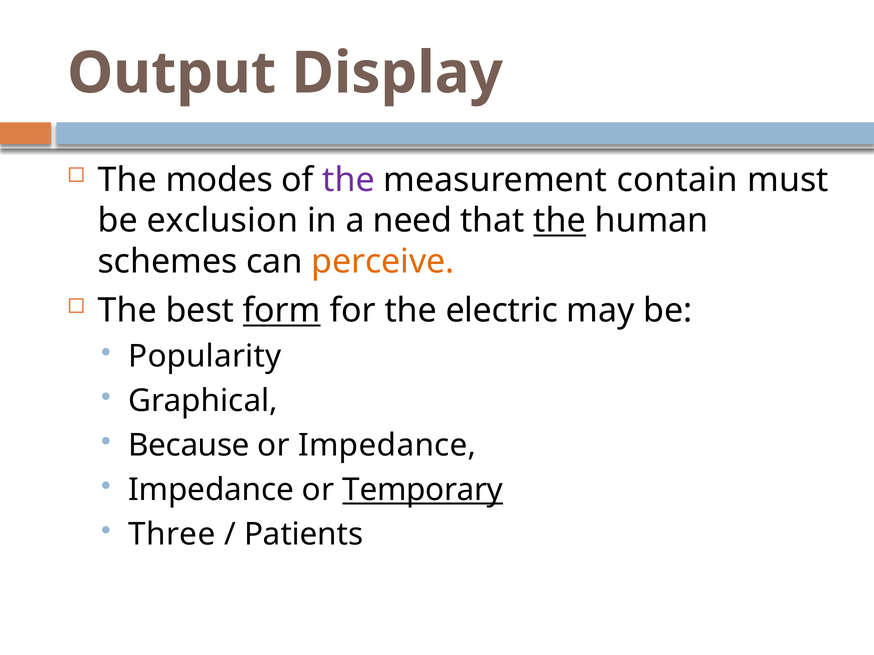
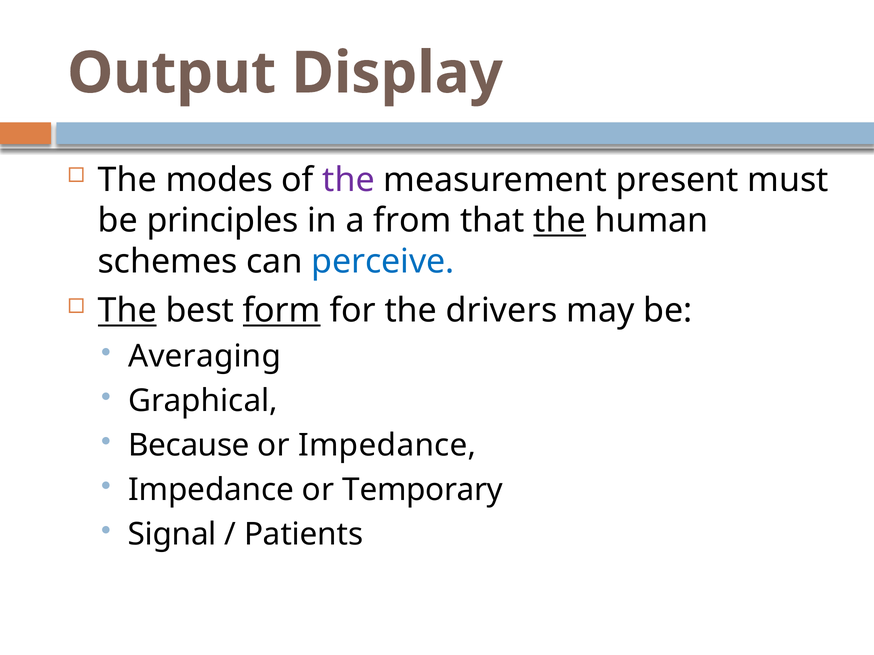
contain: contain -> present
exclusion: exclusion -> principles
need: need -> from
perceive colour: orange -> blue
The at (127, 311) underline: none -> present
electric: electric -> drivers
Popularity: Popularity -> Averaging
Temporary underline: present -> none
Three: Three -> Signal
